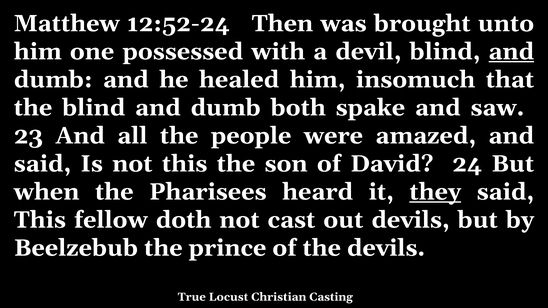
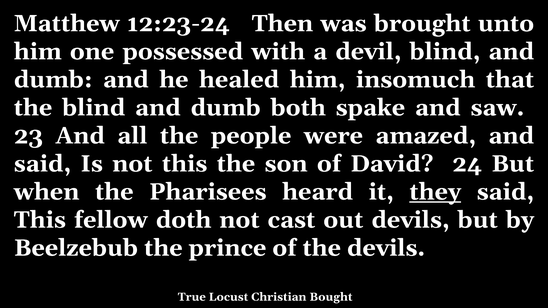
12:52-24: 12:52-24 -> 12:23-24
and at (511, 52) underline: present -> none
Casting: Casting -> Bought
